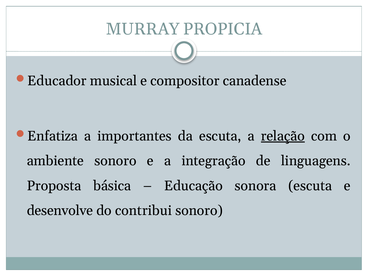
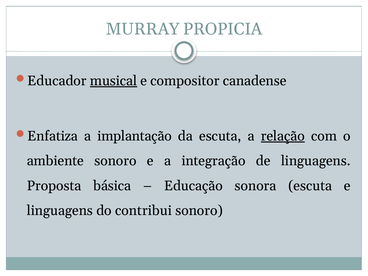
musical underline: none -> present
importantes: importantes -> implantação
desenvolve at (60, 211): desenvolve -> linguagens
